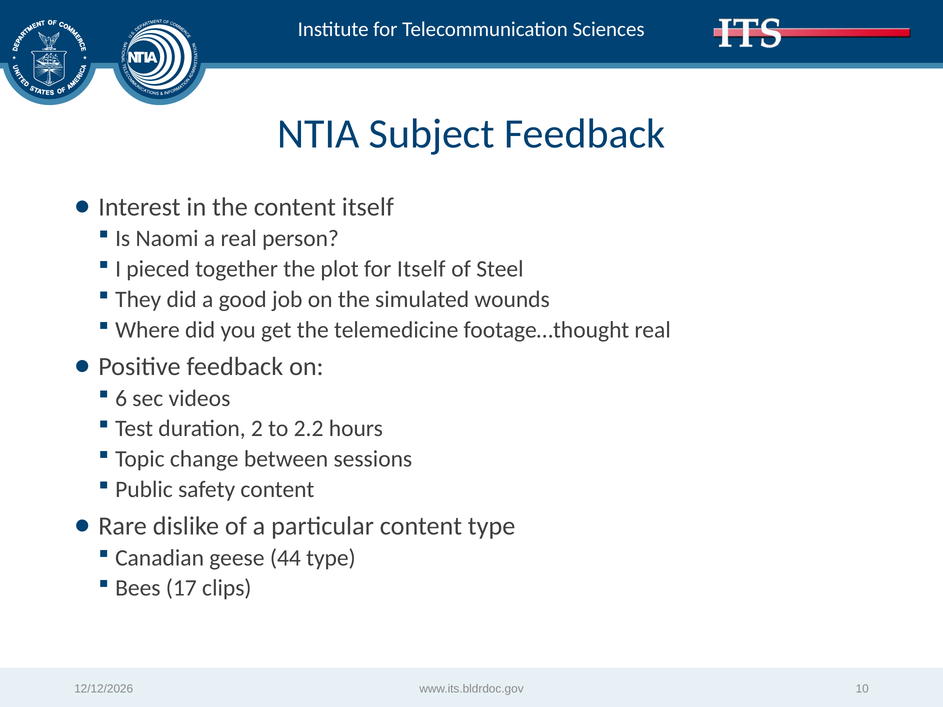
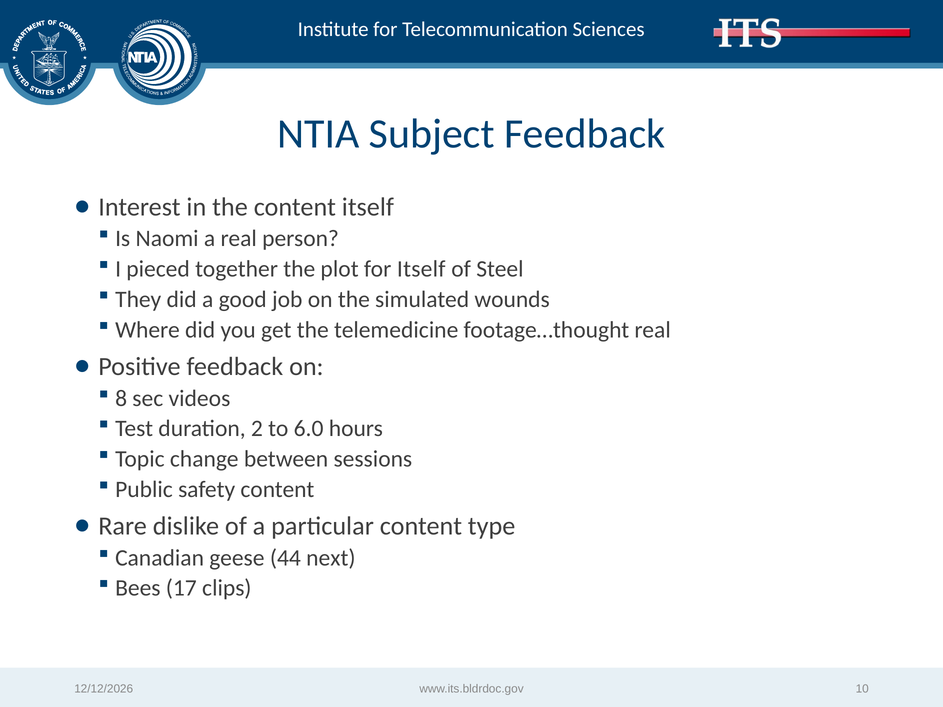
6: 6 -> 8
2.2: 2.2 -> 6.0
44 type: type -> next
